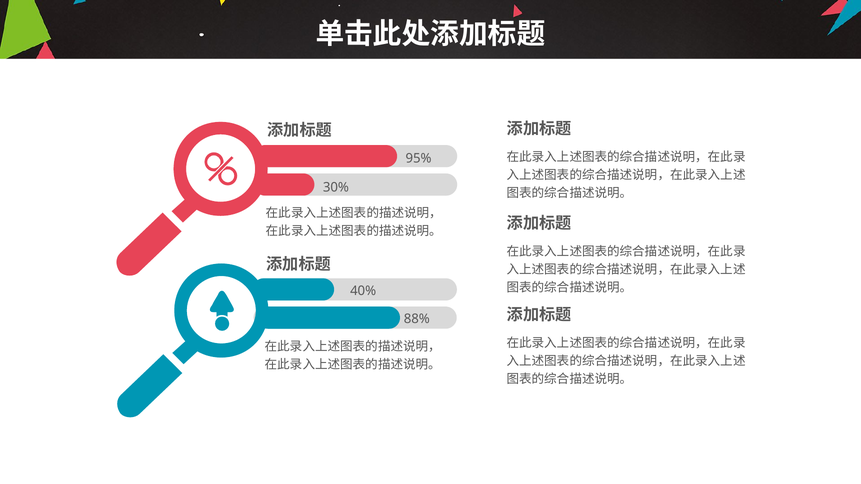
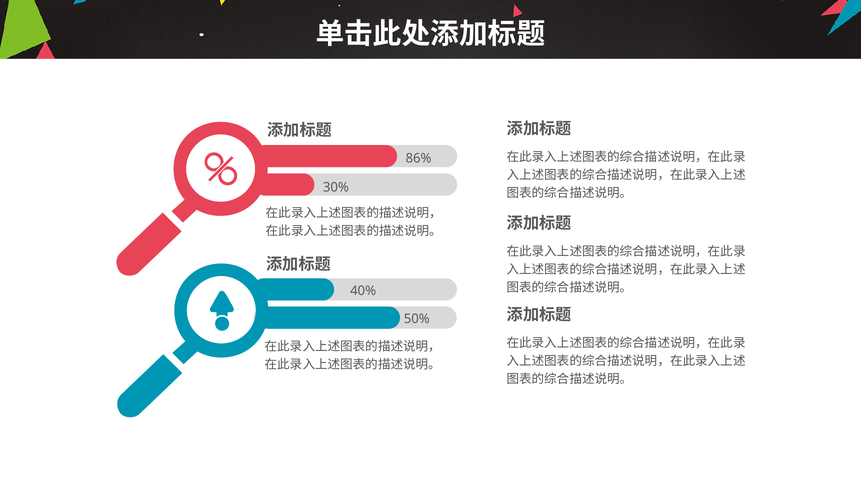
95%: 95% -> 86%
88%: 88% -> 50%
